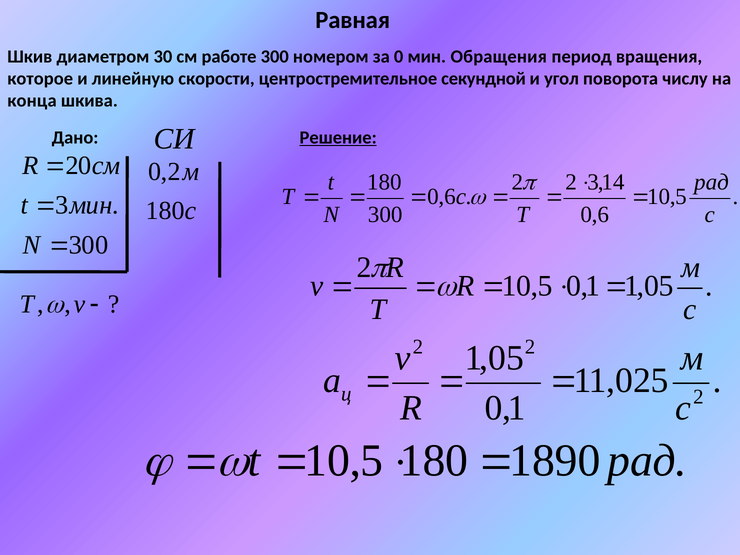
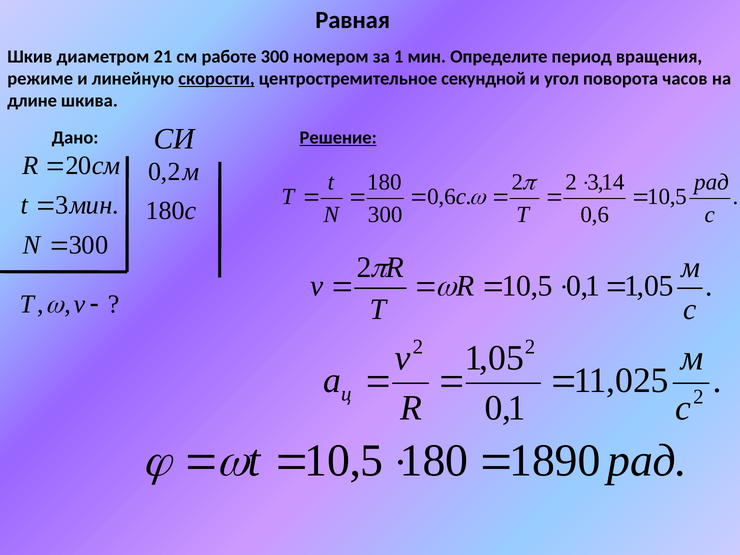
30: 30 -> 21
за 0: 0 -> 1
Обращения: Обращения -> Определите
которое: которое -> режиме
скорости underline: none -> present
числу: числу -> часов
конца: конца -> длине
